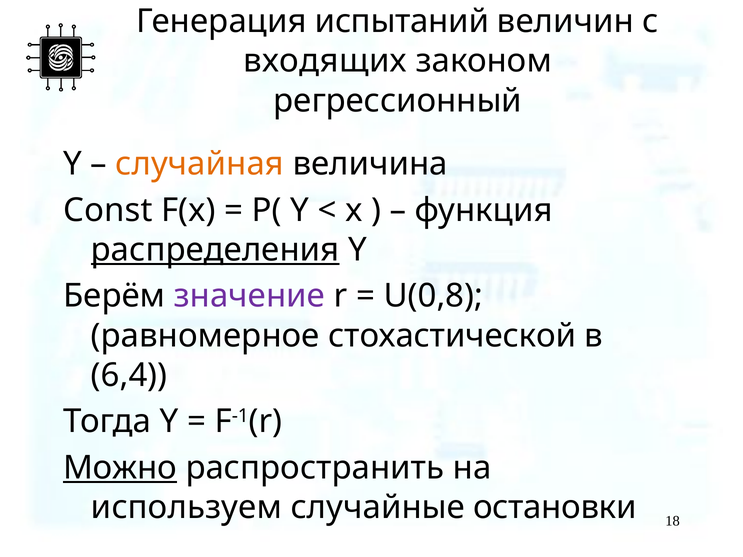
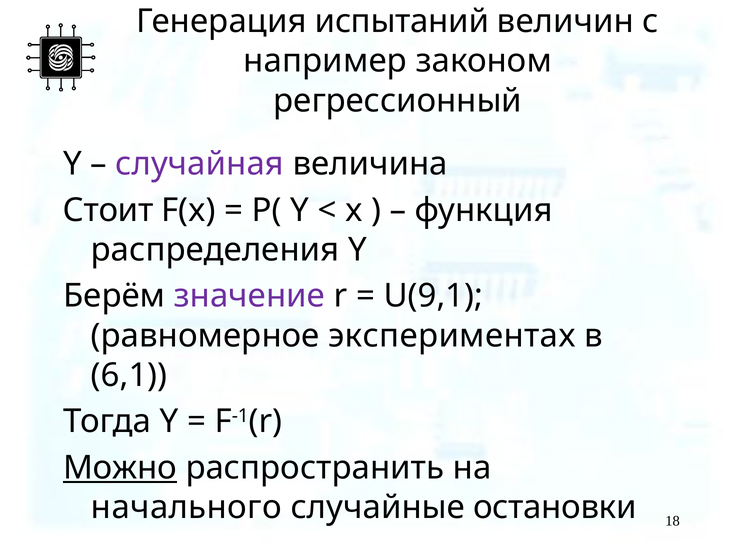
входящих: входящих -> например
случайная colour: orange -> purple
Const: Const -> Стоит
распределения underline: present -> none
U(0,8: U(0,8 -> U(9,1
стохастической: стохастической -> экспериментах
6,4: 6,4 -> 6,1
используем: используем -> начального
